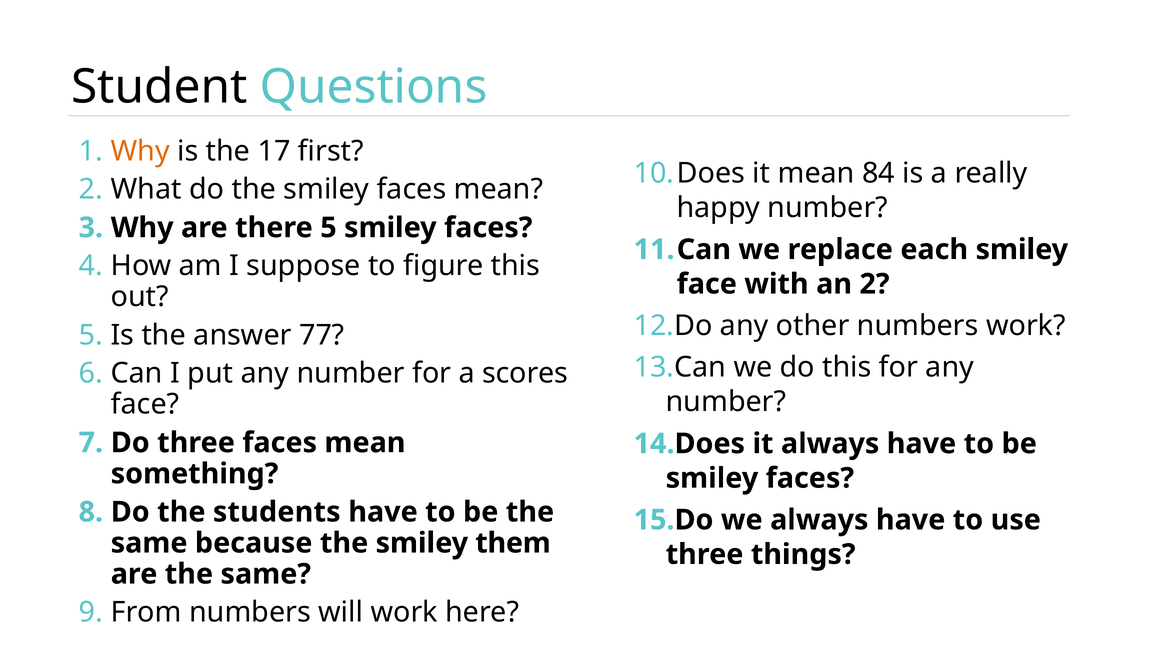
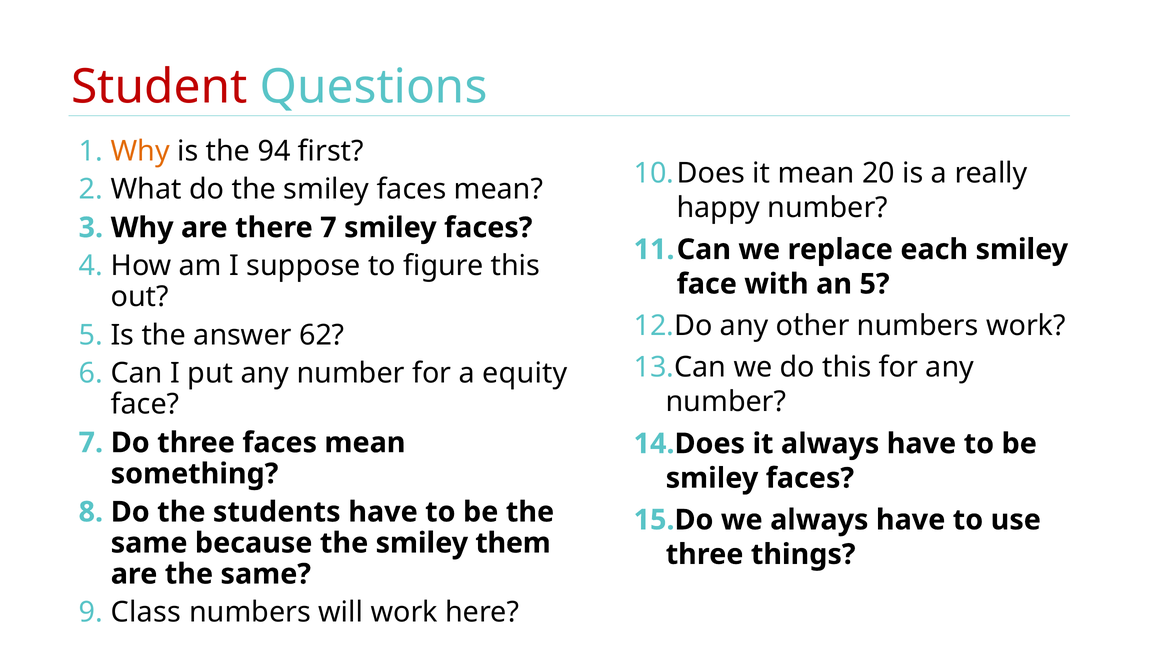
Student colour: black -> red
17: 17 -> 94
84: 84 -> 20
there 5: 5 -> 7
an 2: 2 -> 5
77: 77 -> 62
scores: scores -> equity
From: From -> Class
